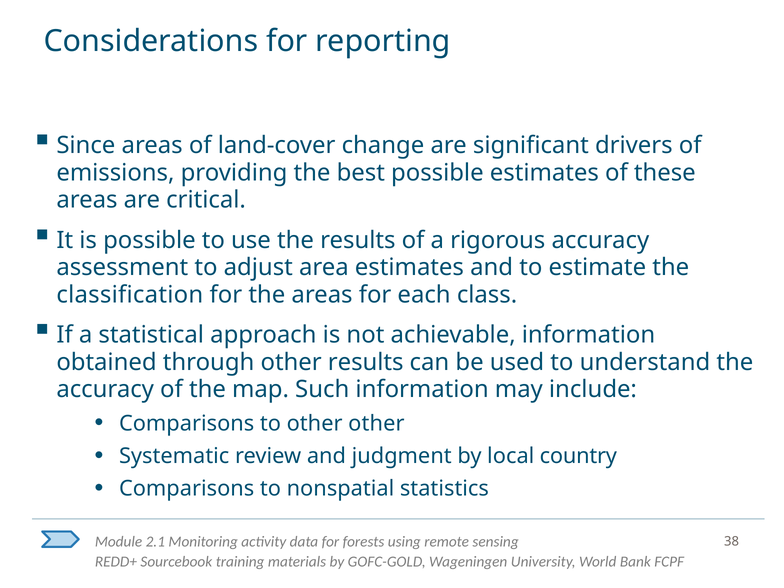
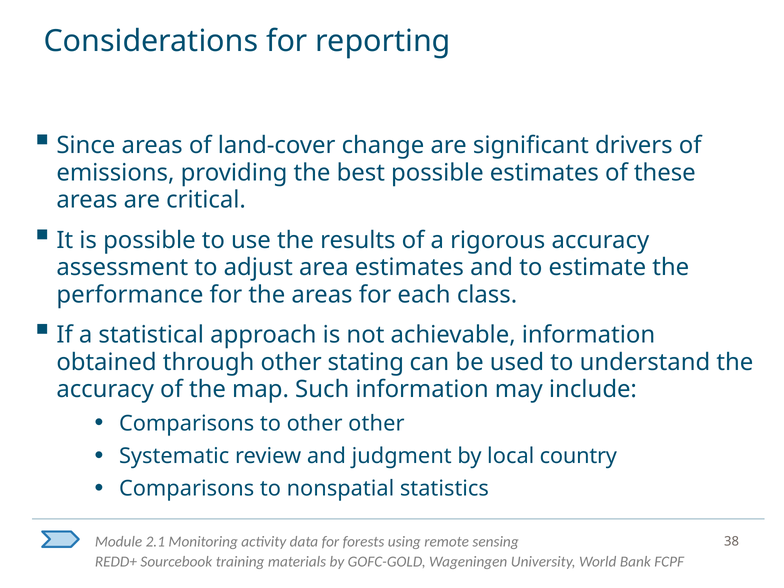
classification: classification -> performance
other results: results -> stating
